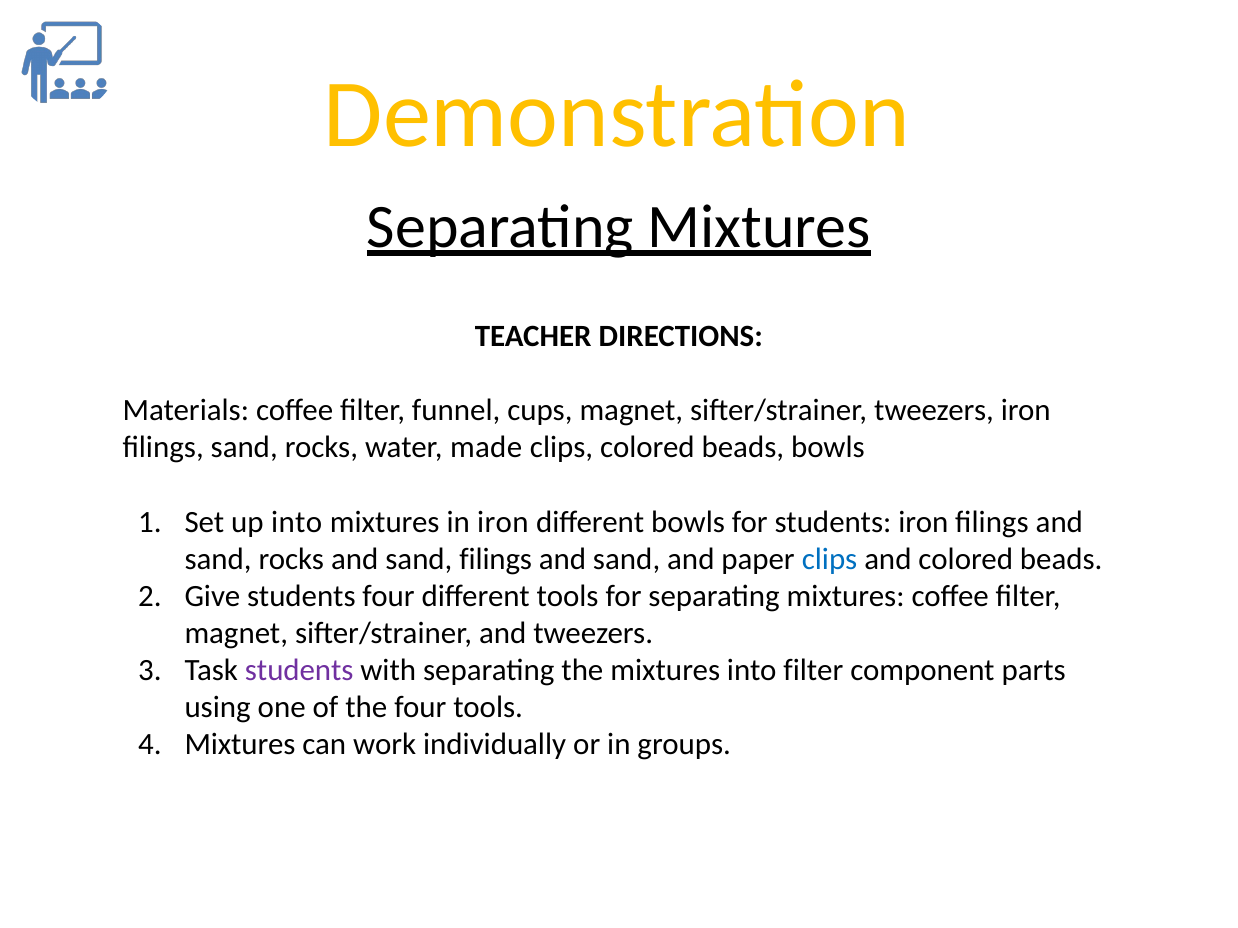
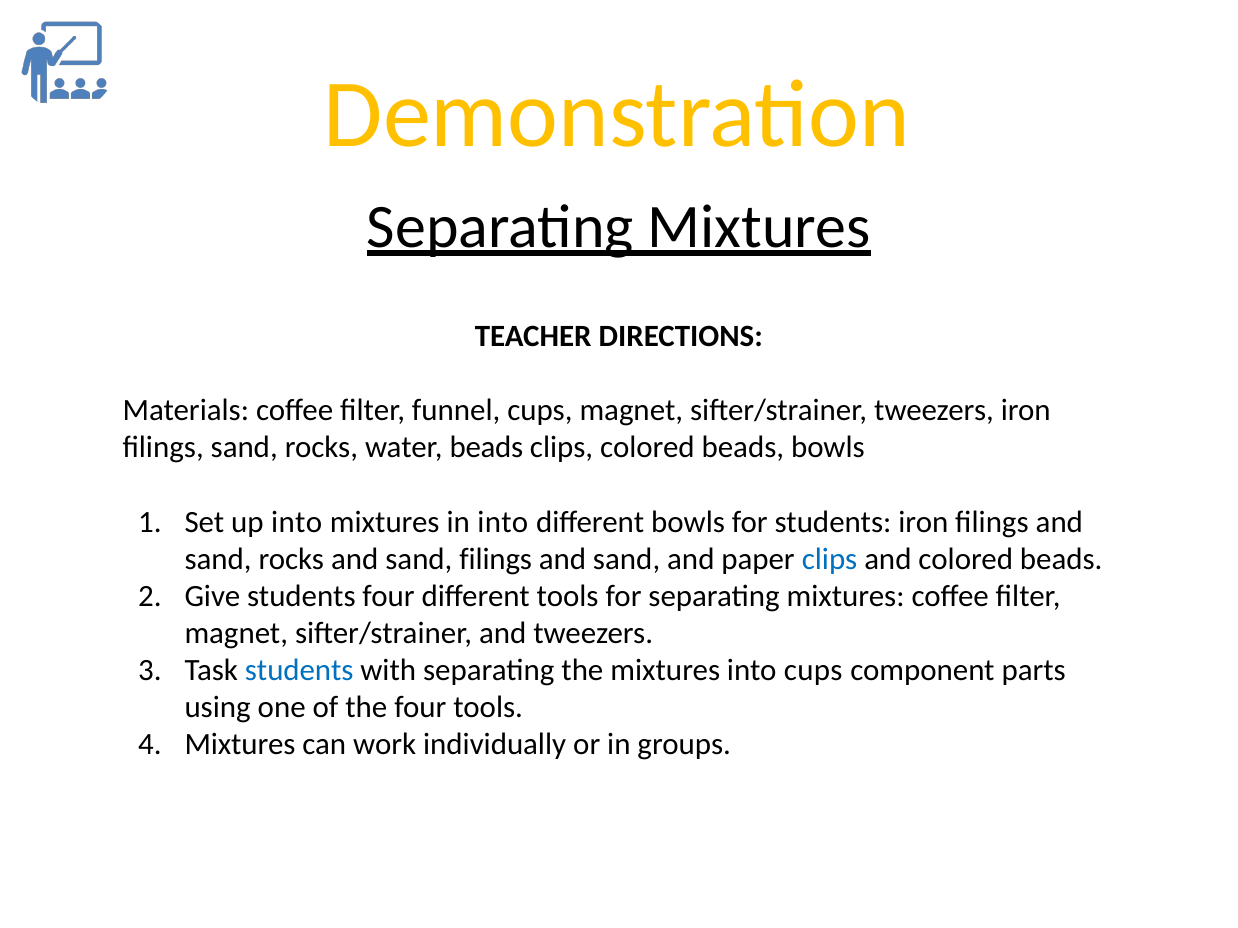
water made: made -> beads
in iron: iron -> into
students at (299, 671) colour: purple -> blue
into filter: filter -> cups
